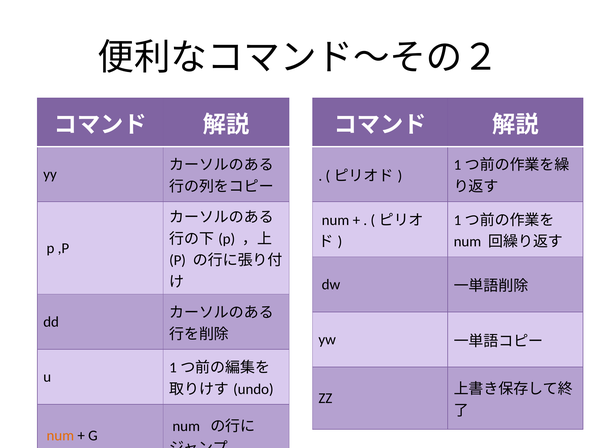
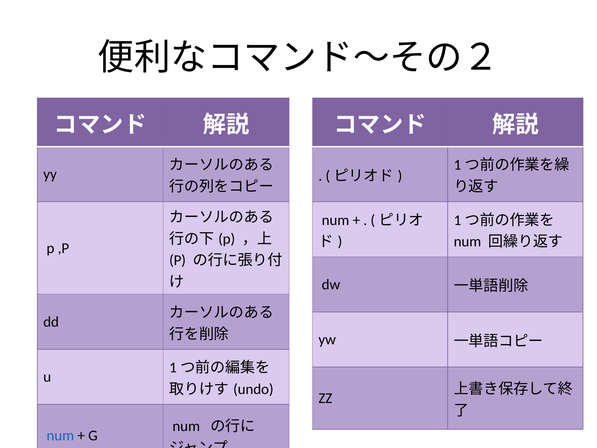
num at (60, 435) colour: orange -> blue
